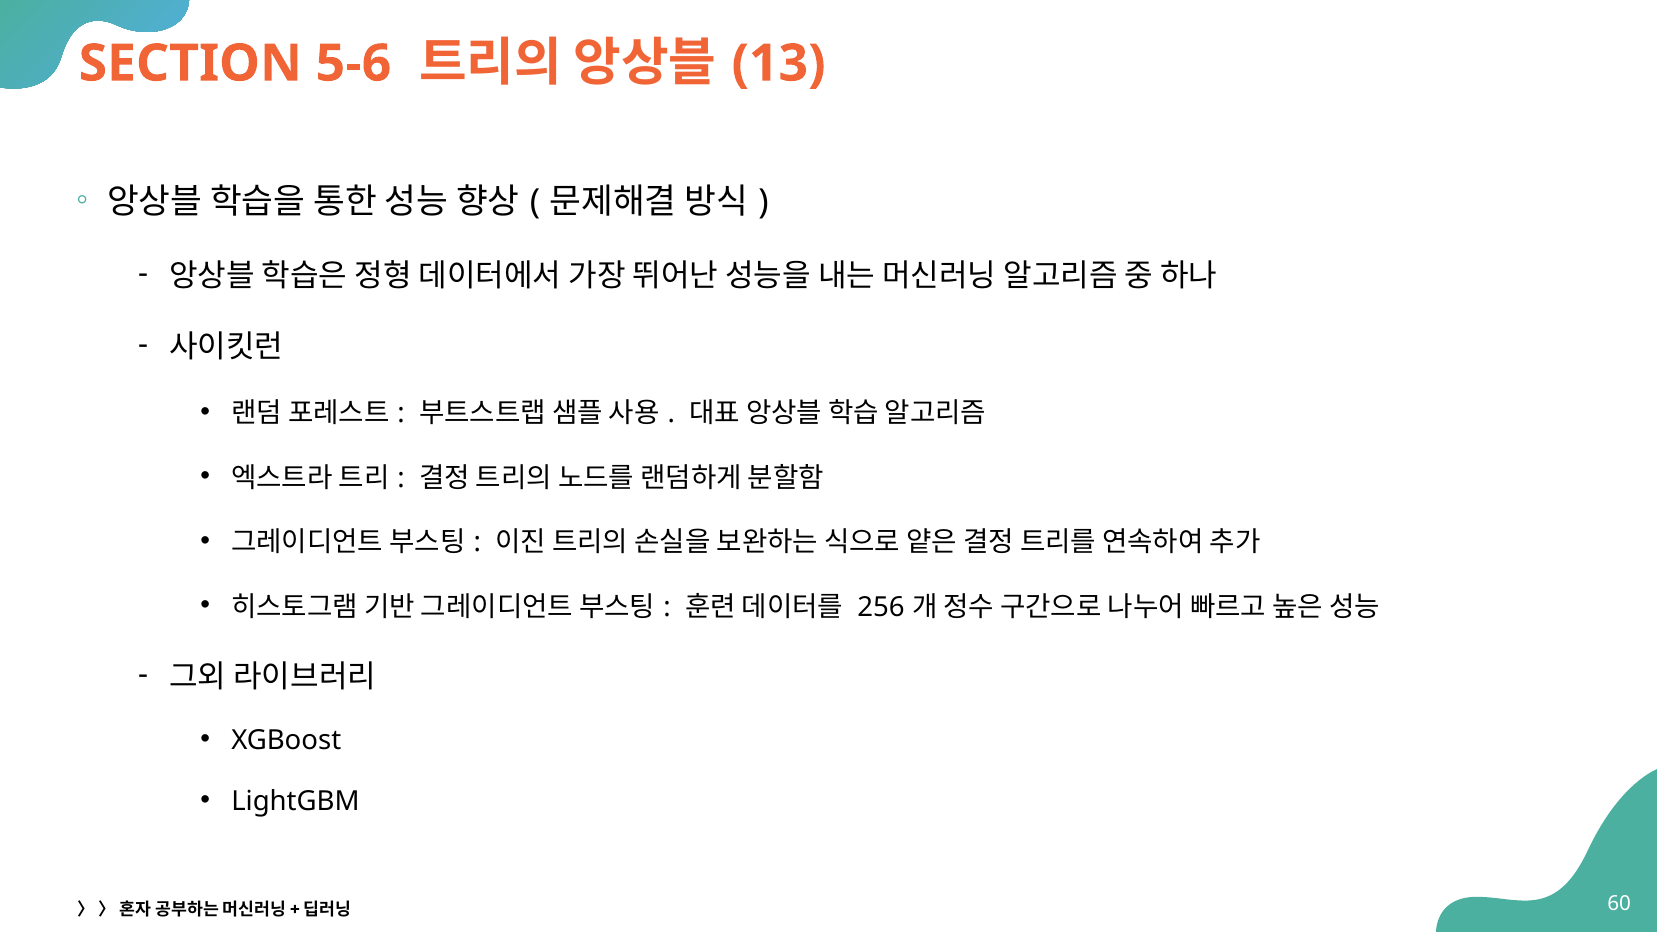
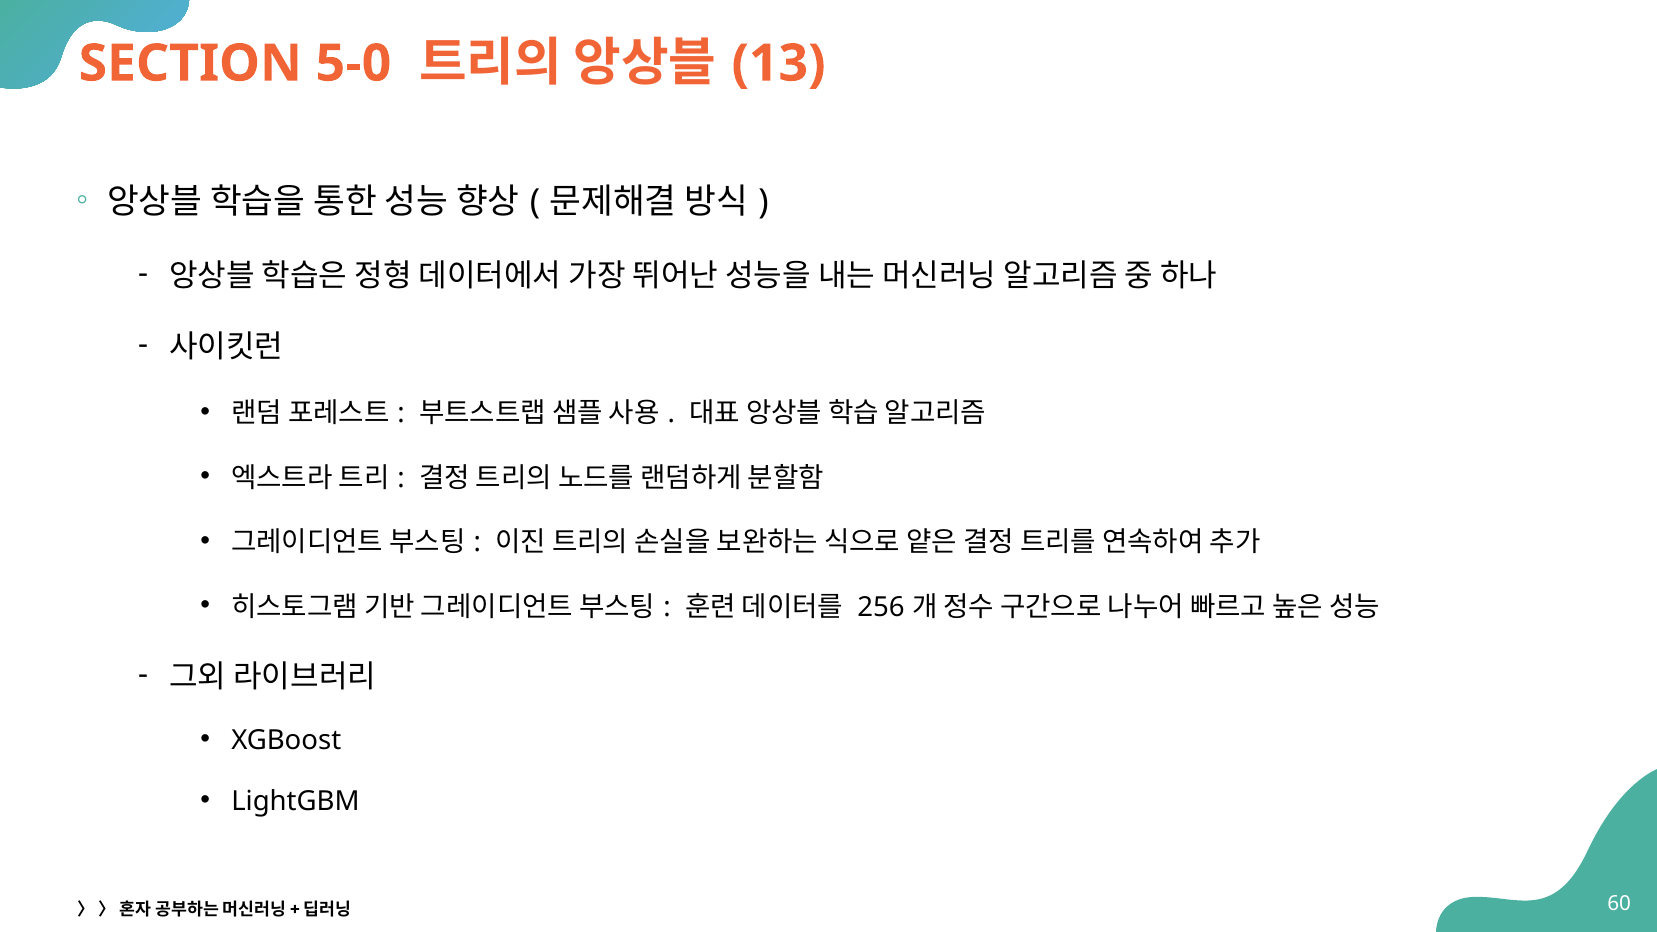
5-6: 5-6 -> 5-0
